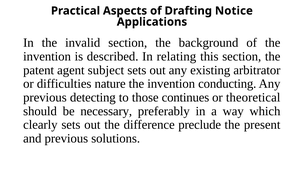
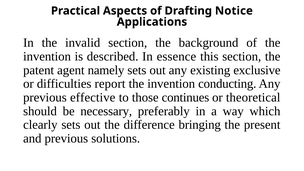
relating: relating -> essence
subject: subject -> namely
arbitrator: arbitrator -> exclusive
nature: nature -> report
detecting: detecting -> effective
preclude: preclude -> bringing
